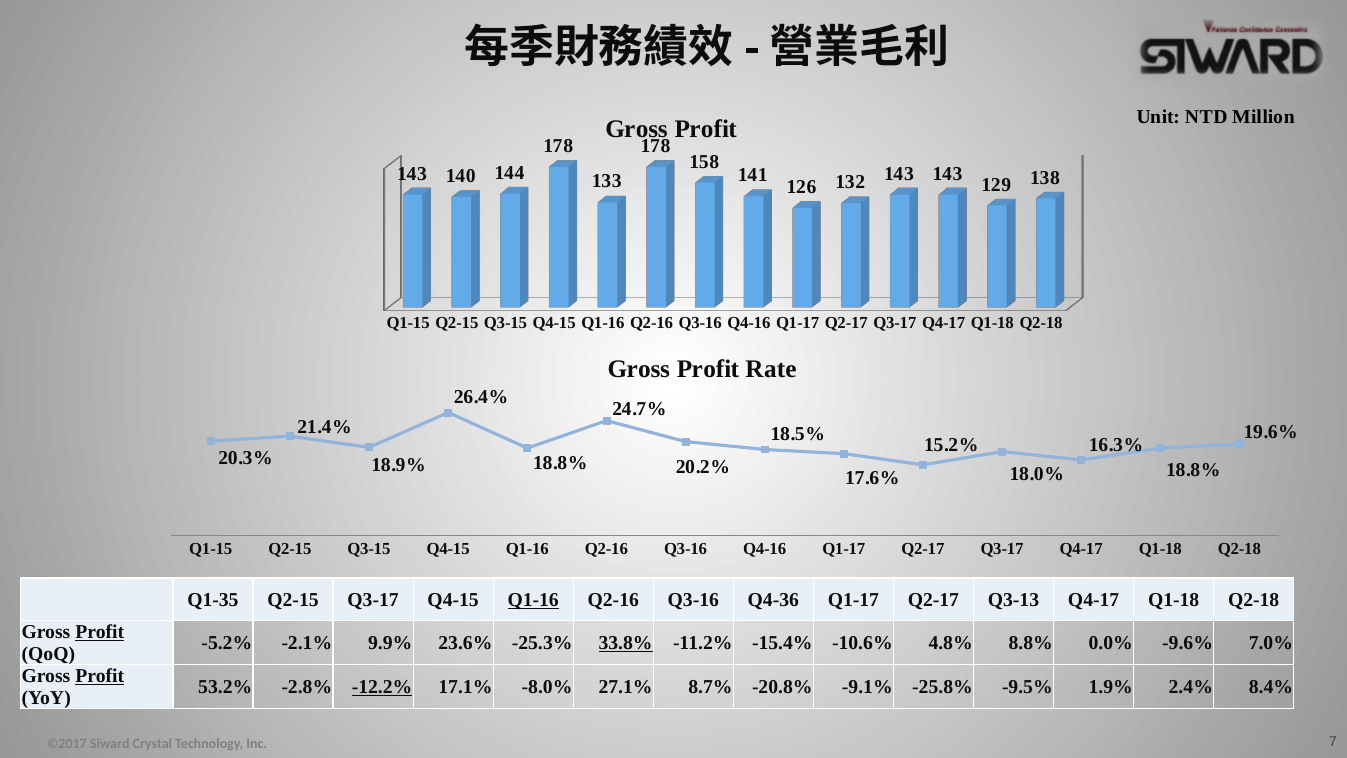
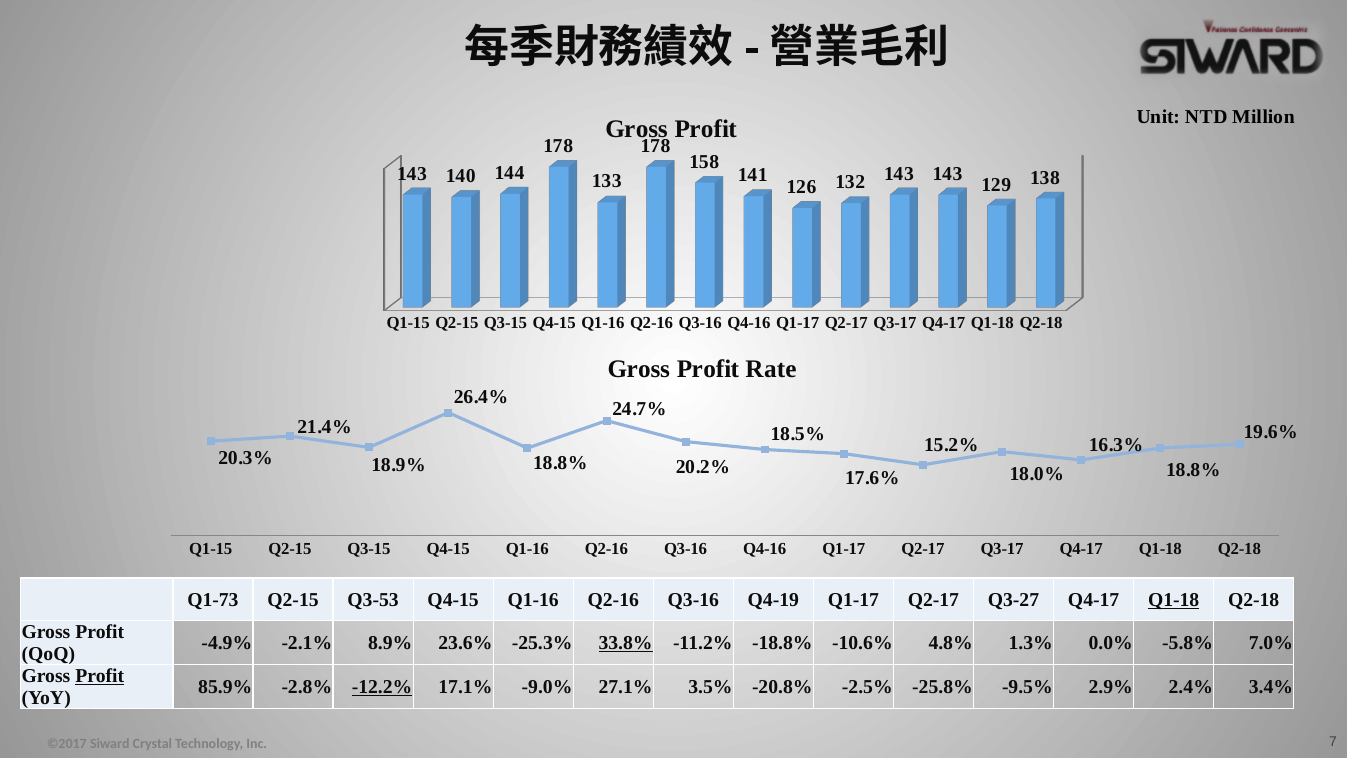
Q1-35: Q1-35 -> Q1-73
Q2-15 Q3-17: Q3-17 -> Q3-53
Q1-16 at (533, 600) underline: present -> none
Q4-36: Q4-36 -> Q4-19
Q3-13: Q3-13 -> Q3-27
Q1-18 at (1174, 600) underline: none -> present
Profit at (100, 632) underline: present -> none
-5.2%: -5.2% -> -4.9%
9.9%: 9.9% -> 8.9%
-15.4%: -15.4% -> -18.8%
8.8%: 8.8% -> 1.3%
-9.6%: -9.6% -> -5.8%
53.2%: 53.2% -> 85.9%
-8.0%: -8.0% -> -9.0%
8.7%: 8.7% -> 3.5%
-9.1%: -9.1% -> -2.5%
1.9%: 1.9% -> 2.9%
8.4%: 8.4% -> 3.4%
